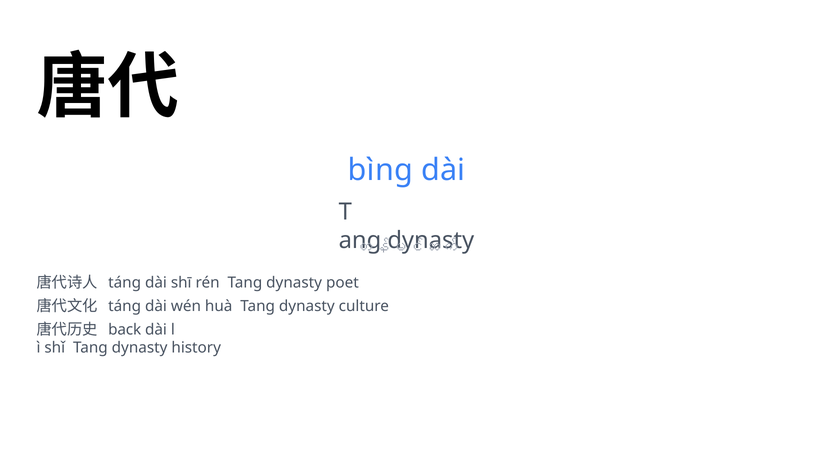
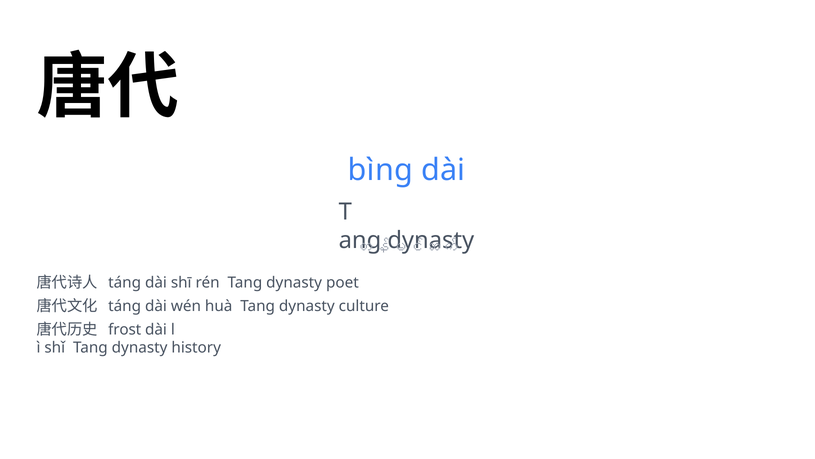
back: back -> frost
